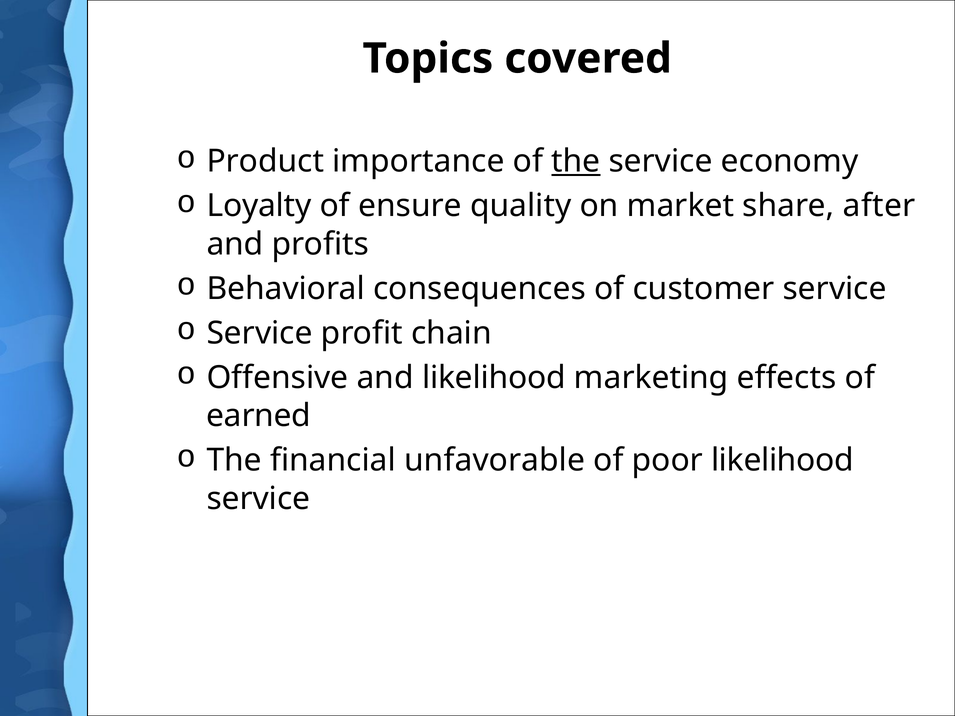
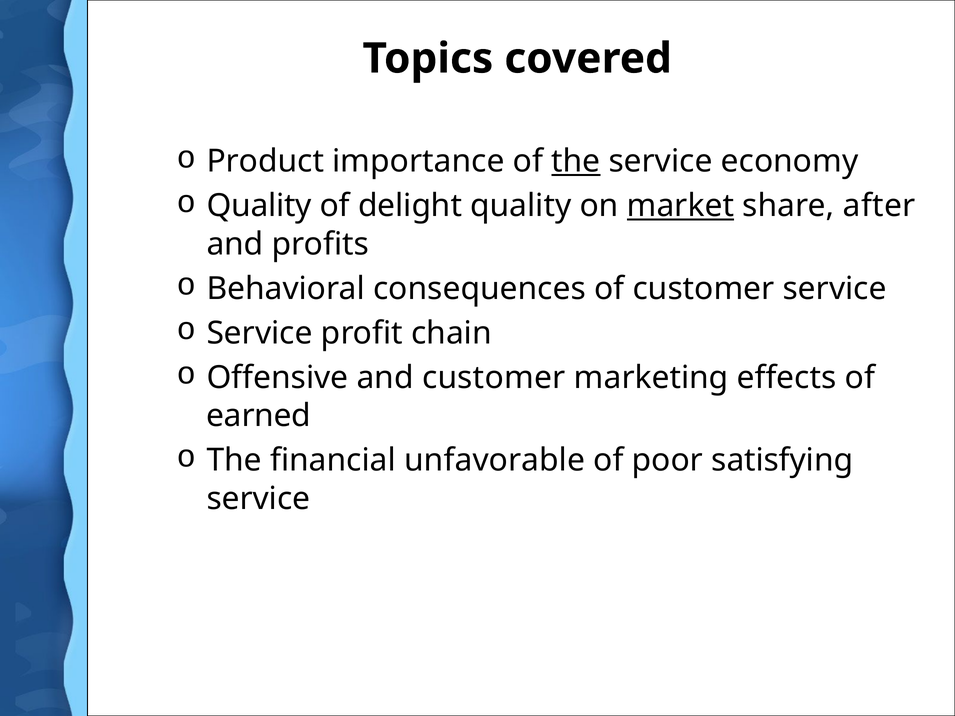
Loyalty at (259, 206): Loyalty -> Quality
ensure: ensure -> delight
market underline: none -> present
and likelihood: likelihood -> customer
poor likelihood: likelihood -> satisfying
